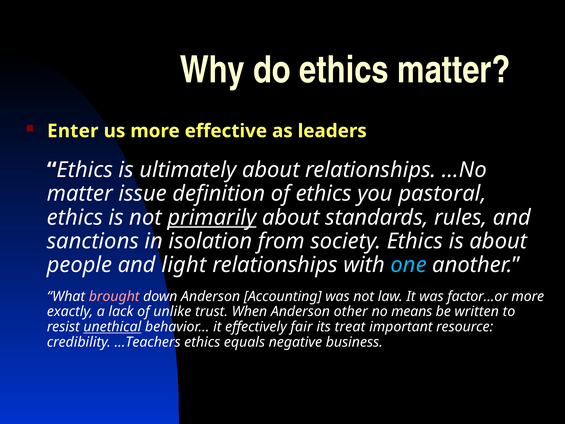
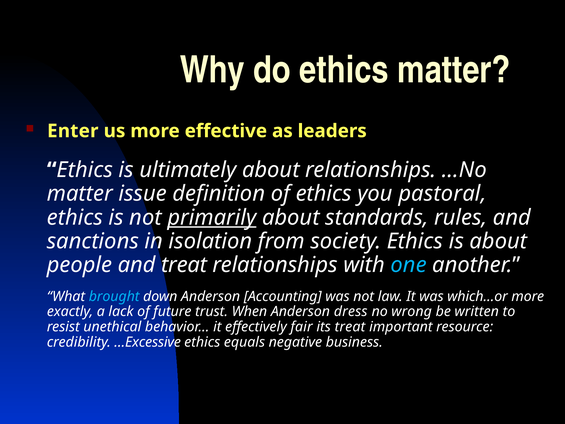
and light: light -> treat
brought colour: pink -> light blue
factor…or: factor…or -> which…or
unlike: unlike -> future
other: other -> dress
means: means -> wrong
unethical underline: present -> none
…Teachers: …Teachers -> …Excessive
